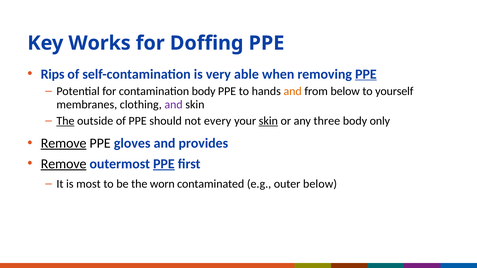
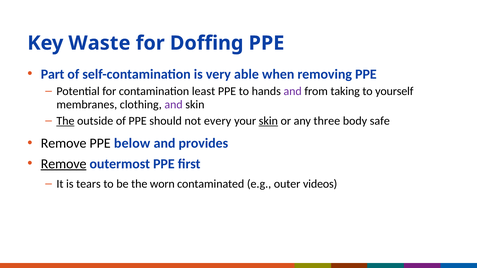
Works: Works -> Waste
Rips: Rips -> Part
PPE at (366, 74) underline: present -> none
contamination body: body -> least
and at (293, 91) colour: orange -> purple
from below: below -> taking
only: only -> safe
Remove at (64, 143) underline: present -> none
gloves: gloves -> below
PPE at (164, 164) underline: present -> none
most: most -> tears
outer below: below -> videos
